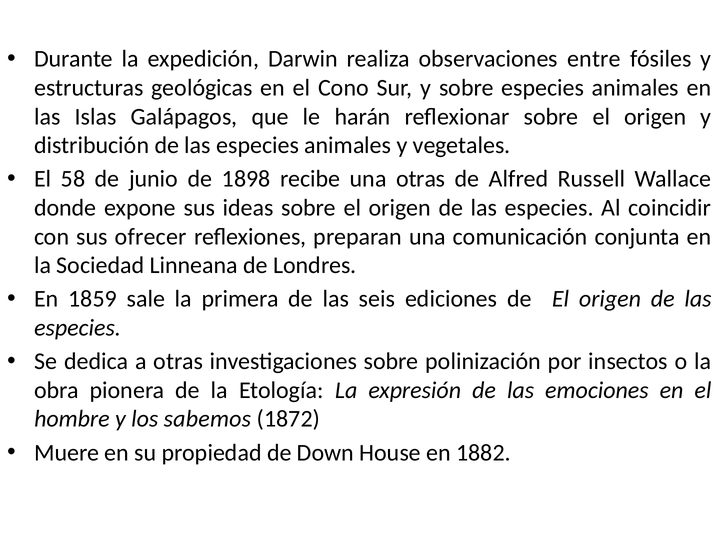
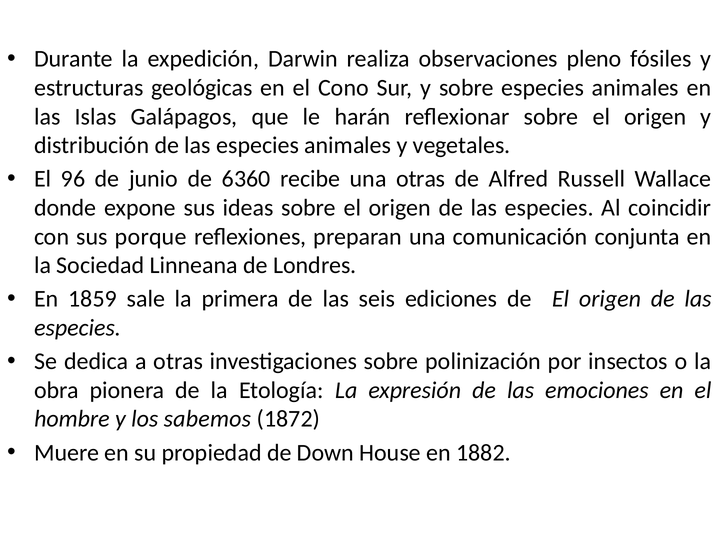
entre: entre -> pleno
58: 58 -> 96
1898: 1898 -> 6360
ofrecer: ofrecer -> porque
